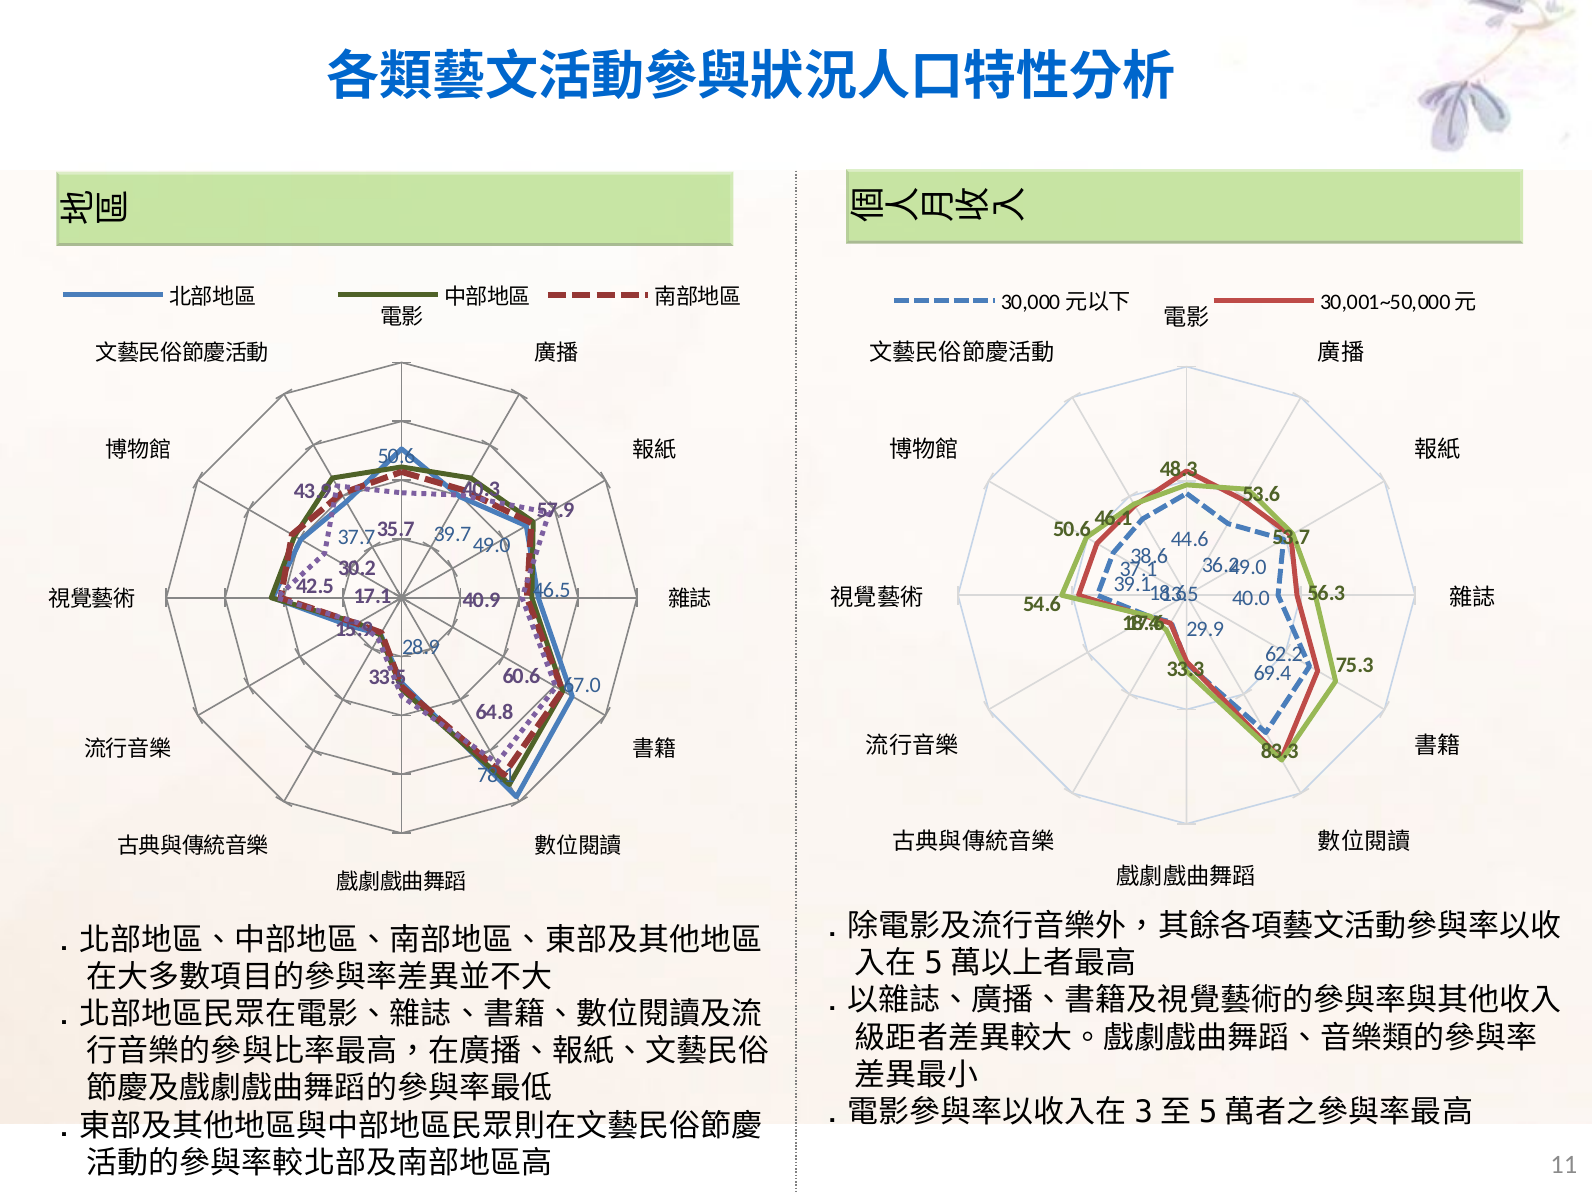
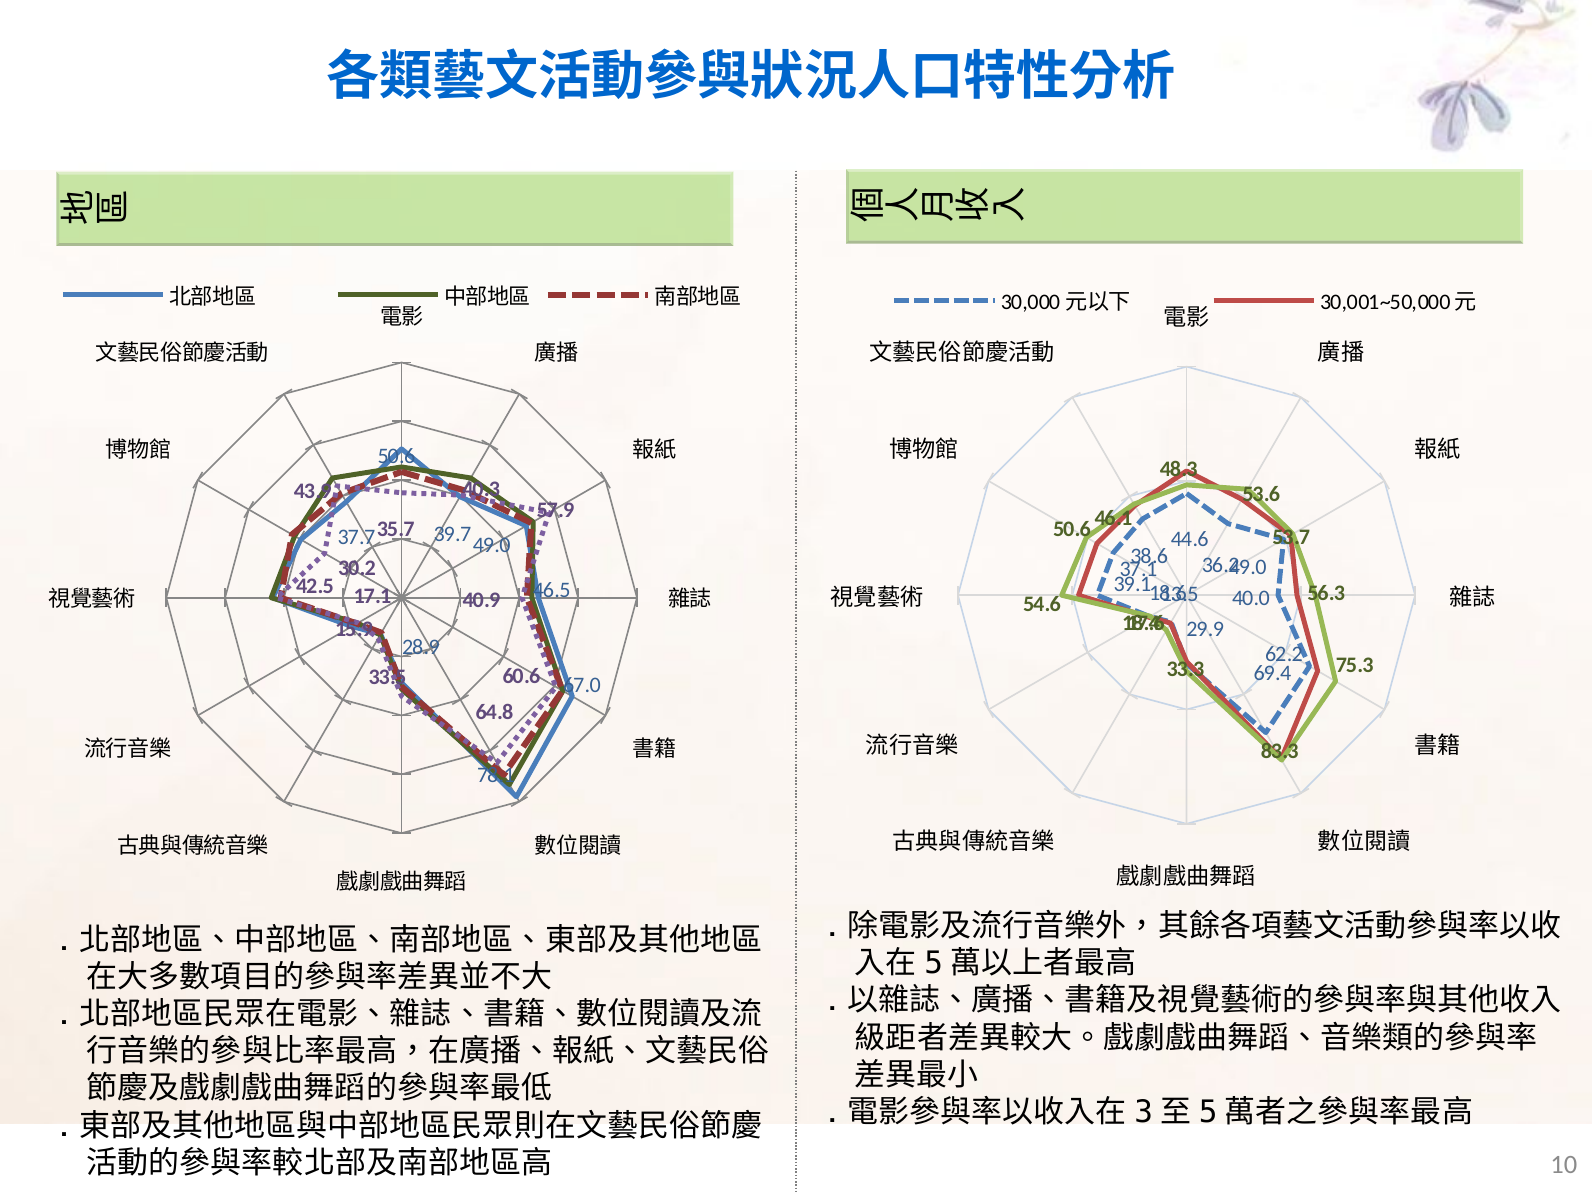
11: 11 -> 10
